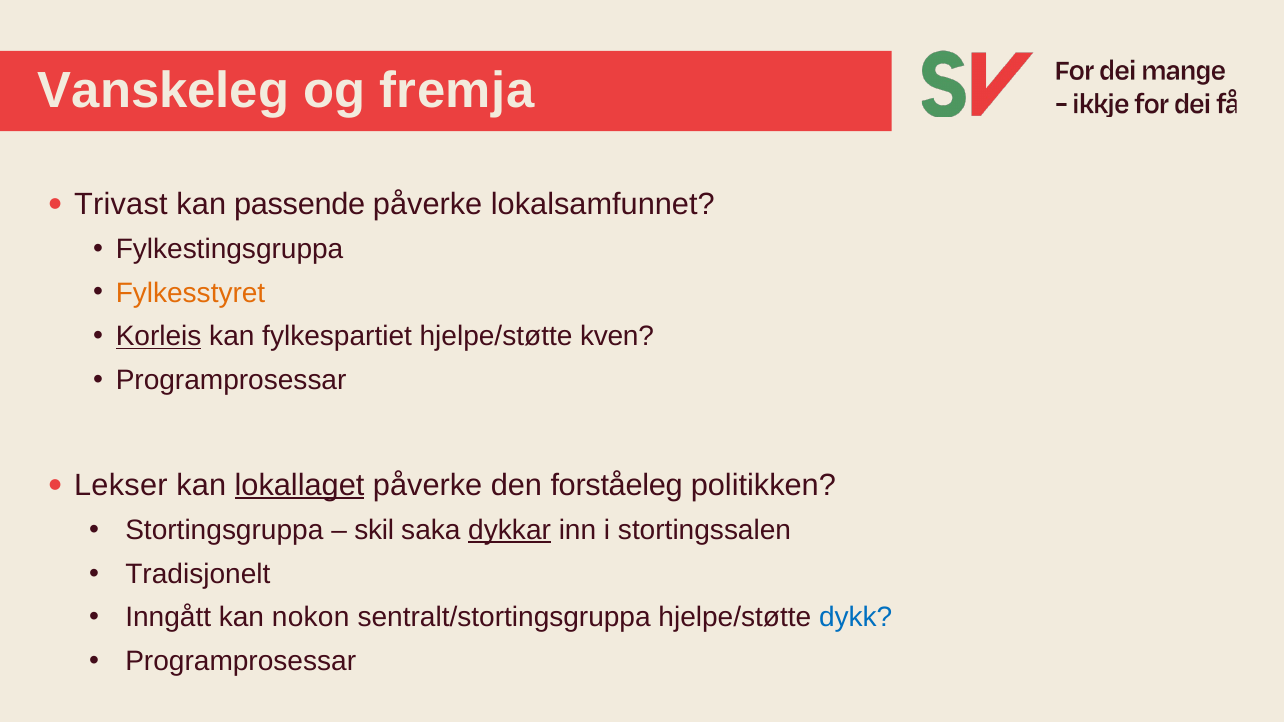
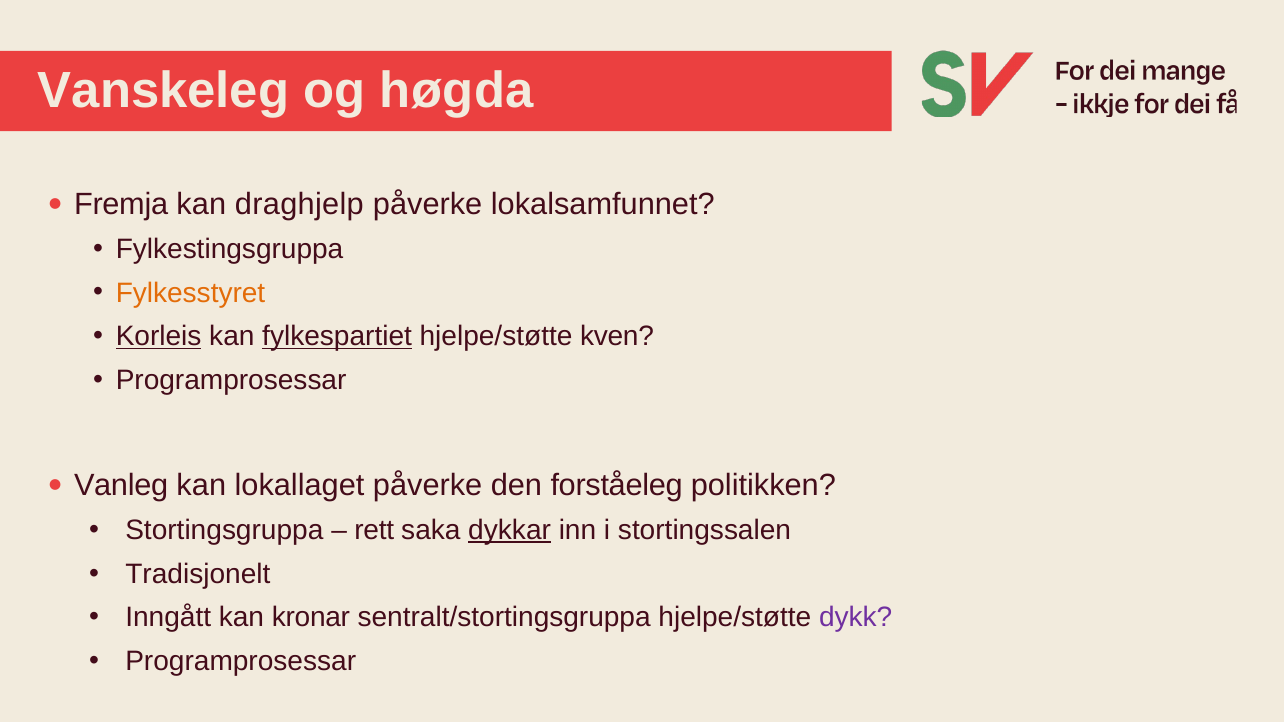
fremja: fremja -> høgda
Trivast: Trivast -> Fremja
passende: passende -> draghjelp
fylkespartiet underline: none -> present
Lekser: Lekser -> Vanleg
lokallaget underline: present -> none
skil: skil -> rett
nokon: nokon -> kronar
dykk colour: blue -> purple
